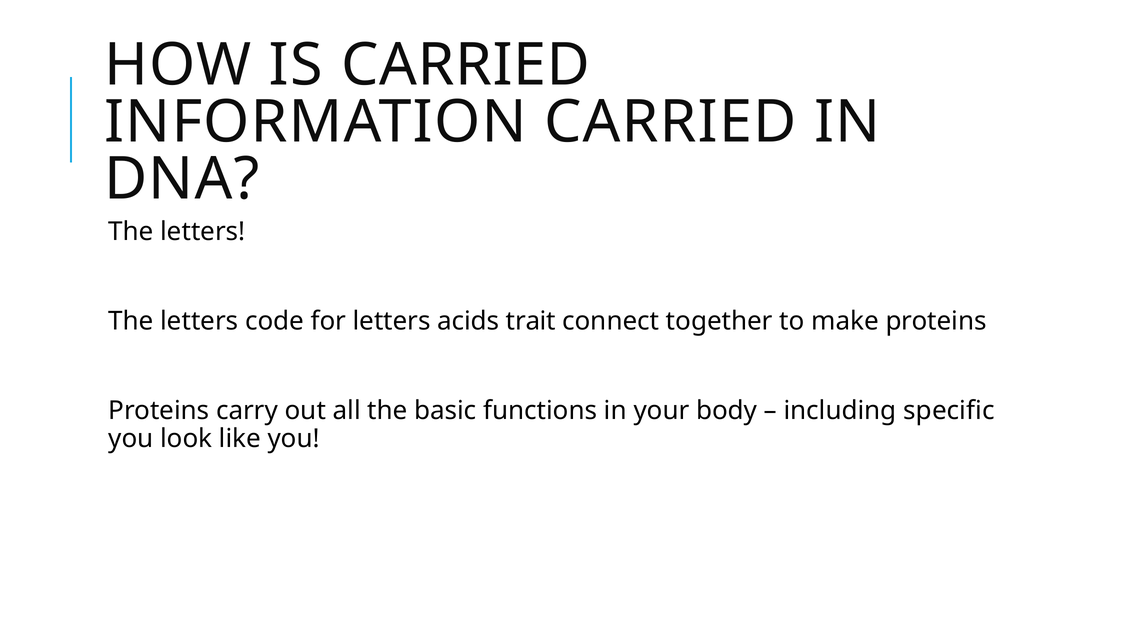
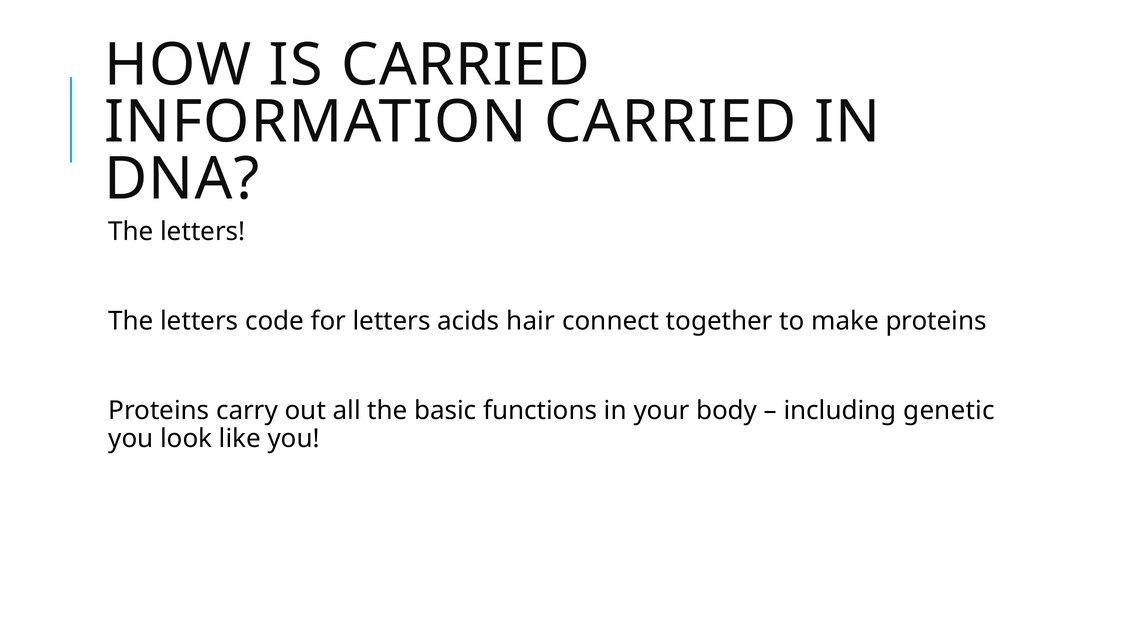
trait: trait -> hair
specific: specific -> genetic
